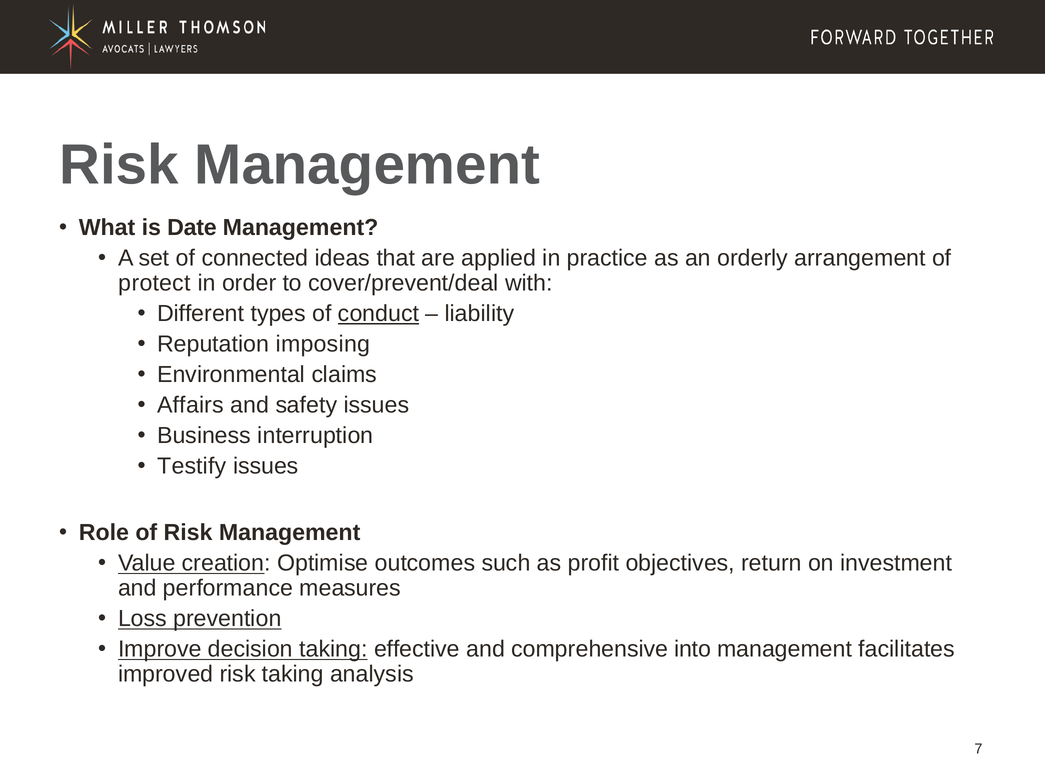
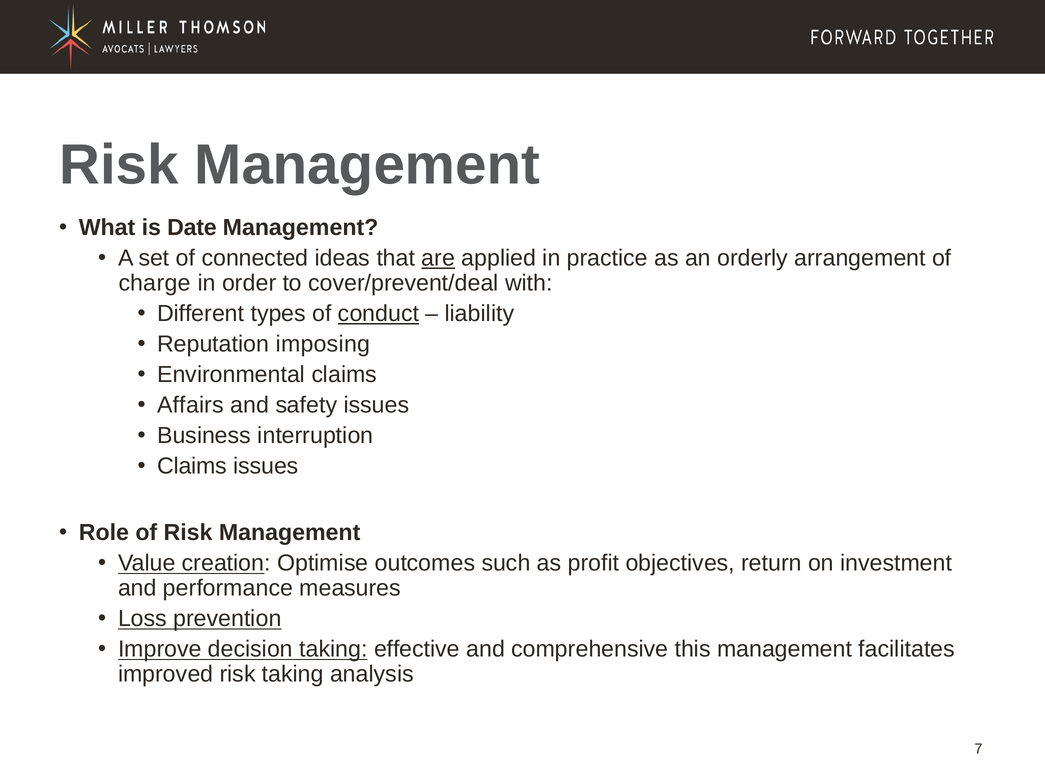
are underline: none -> present
protect: protect -> charge
Testify at (192, 466): Testify -> Claims
into: into -> this
